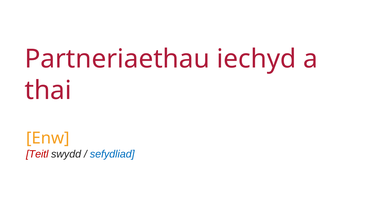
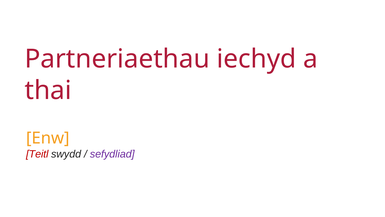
sefydliad colour: blue -> purple
